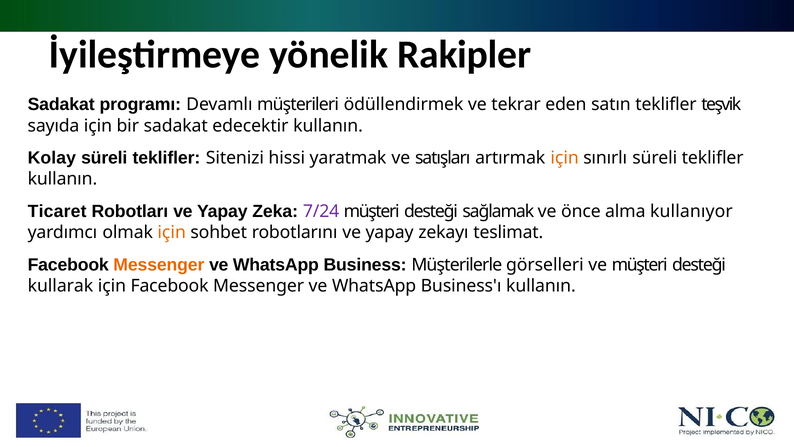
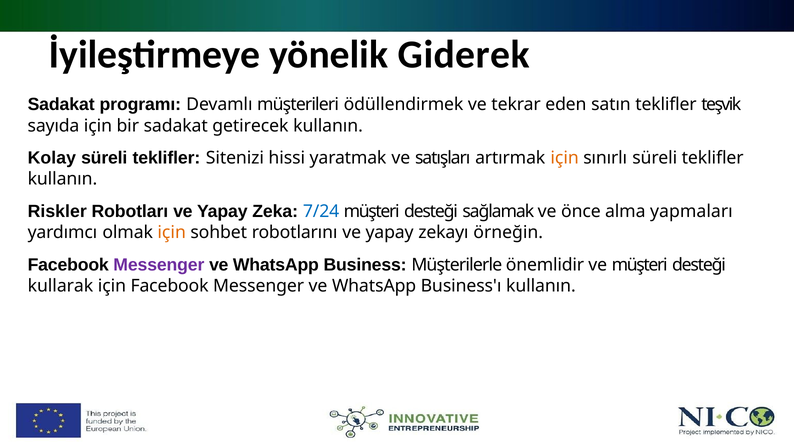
Rakipler: Rakipler -> Giderek
edecektir: edecektir -> getirecek
Ticaret: Ticaret -> Riskler
7/24 colour: purple -> blue
kullanıyor: kullanıyor -> yapmaları
teslimat: teslimat -> örneğin
Messenger at (159, 265) colour: orange -> purple
görselleri: görselleri -> önemlidir
